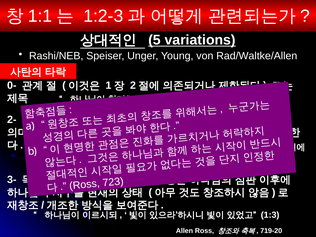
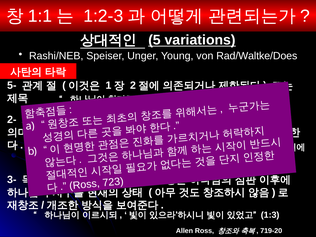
Rad/Waltke/Allen: Rad/Waltke/Allen -> Rad/Waltke/Does
0-: 0- -> 5-
